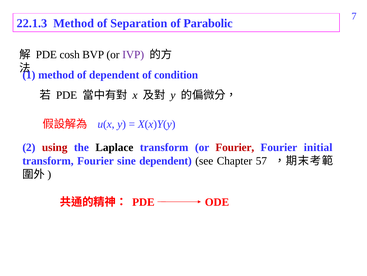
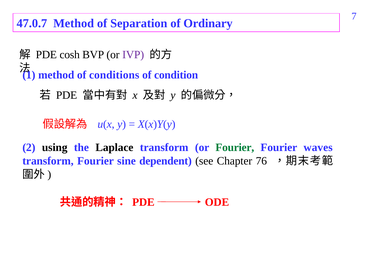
22.1.3: 22.1.3 -> 47.0.7
Parabolic: Parabolic -> Ordinary
of dependent: dependent -> conditions
using colour: red -> black
Fourier at (235, 147) colour: red -> green
initial: initial -> waves
57: 57 -> 76
